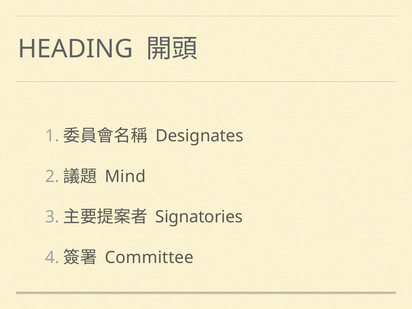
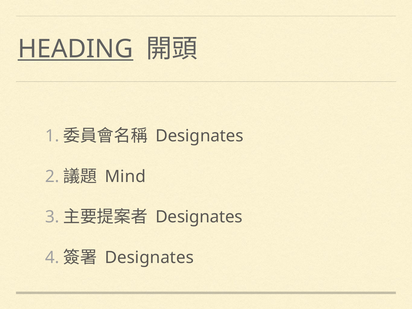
HEADING underline: none -> present
Signatories at (199, 217): Signatories -> Designates
Committee at (149, 258): Committee -> Designates
